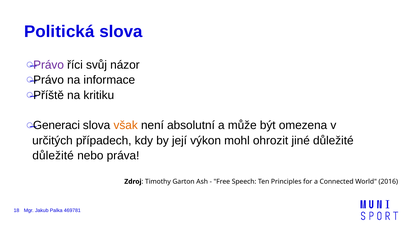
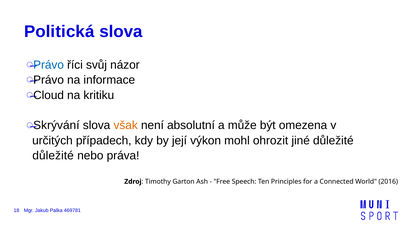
Právo at (49, 65) colour: purple -> blue
Příště: Příště -> Cloud
Generaci: Generaci -> Skrývání
